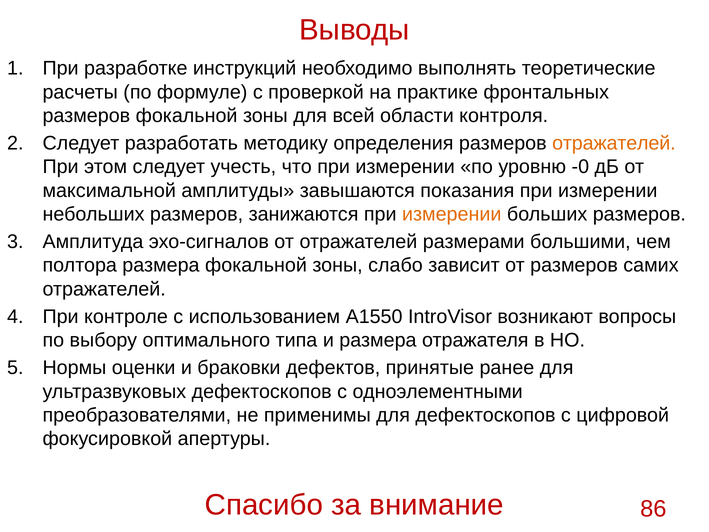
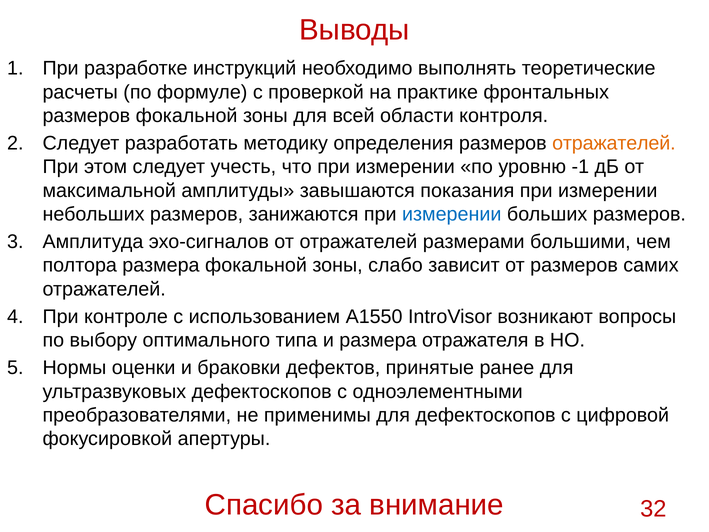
‑0: ‑0 -> ‑1
измерении at (452, 214) colour: orange -> blue
86: 86 -> 32
